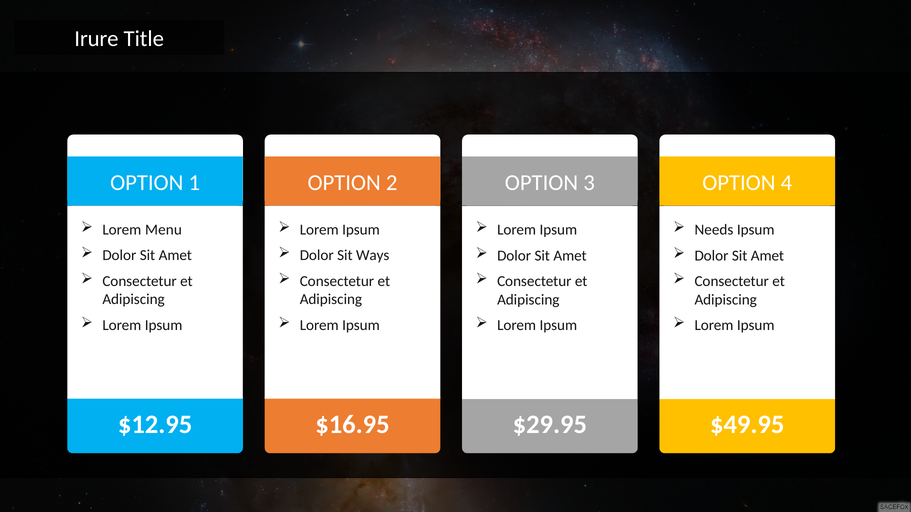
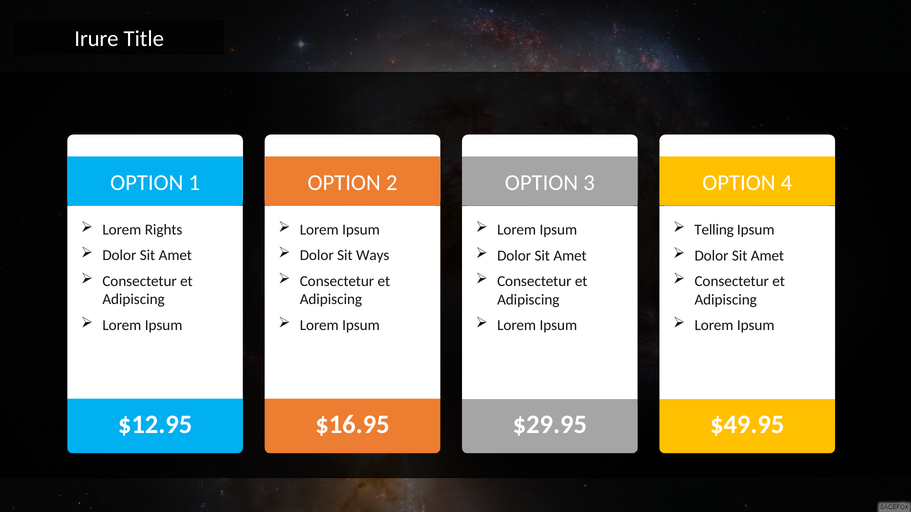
Menu: Menu -> Rights
Needs: Needs -> Telling
